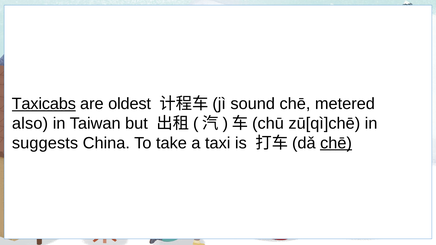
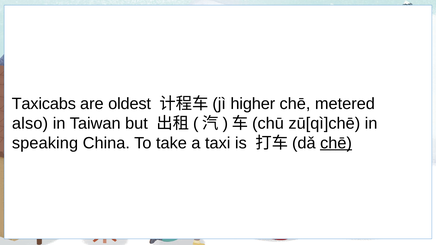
Taxicabs underline: present -> none
sound: sound -> higher
suggests: suggests -> speaking
